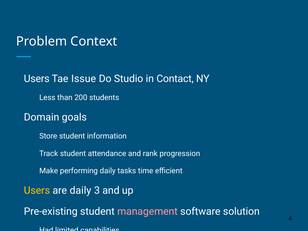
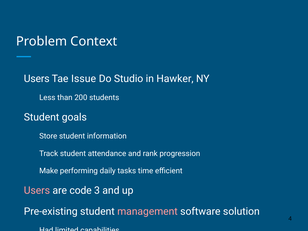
Contact: Contact -> Hawker
Domain at (42, 117): Domain -> Student
Users at (37, 191) colour: yellow -> pink
are daily: daily -> code
